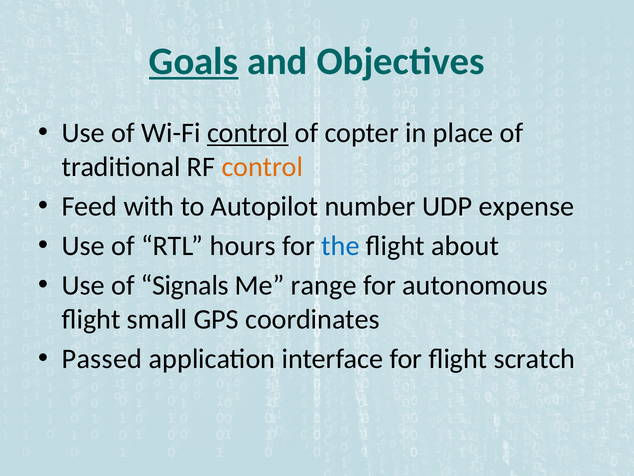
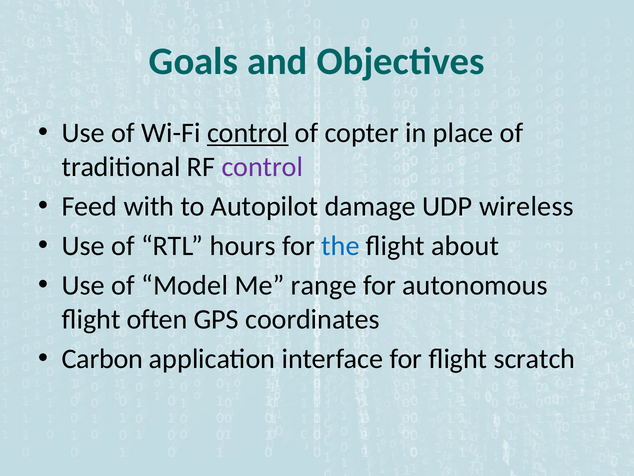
Goals underline: present -> none
control at (262, 167) colour: orange -> purple
number: number -> damage
expense: expense -> wireless
Signals: Signals -> Model
small: small -> often
Passed: Passed -> Carbon
